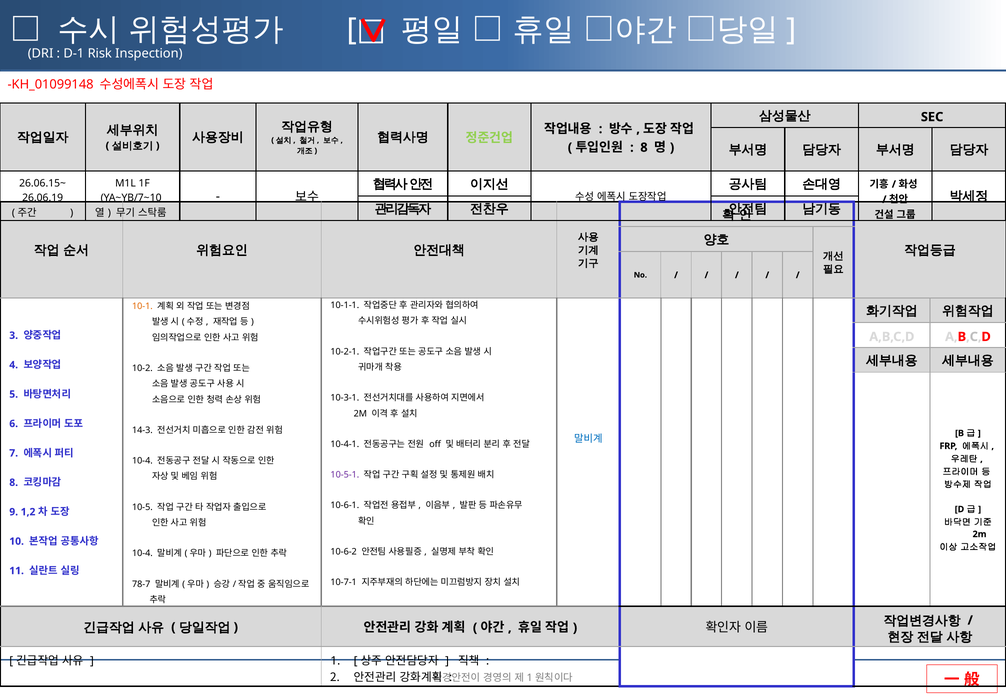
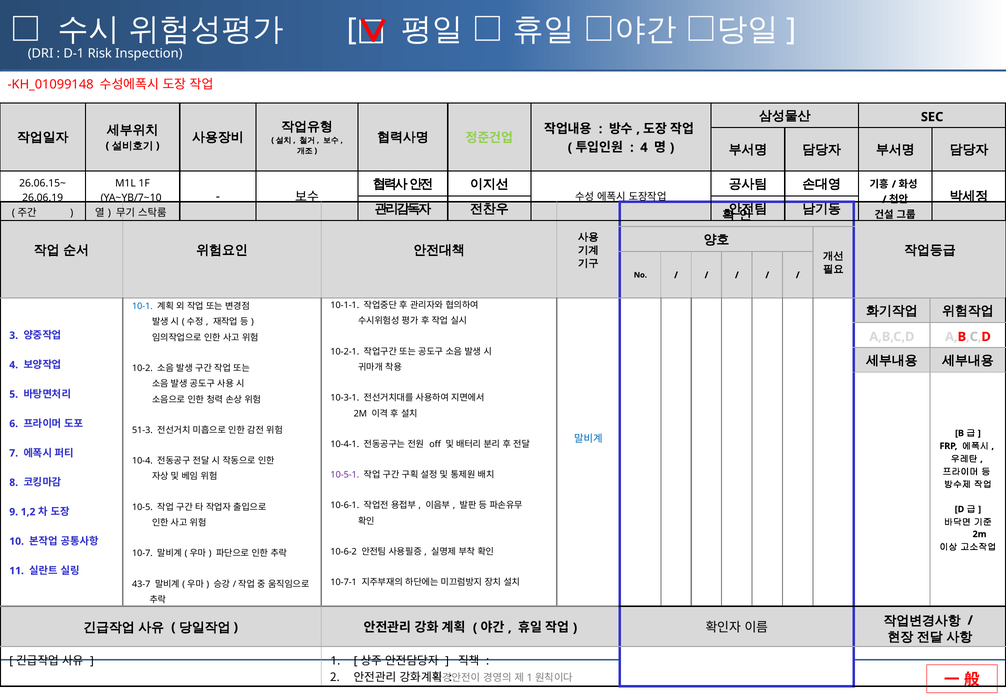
8 at (644, 148): 8 -> 4
10-1 colour: orange -> blue
14-3: 14-3 -> 51-3
10-4 at (142, 554): 10-4 -> 10-7
78-7: 78-7 -> 43-7
